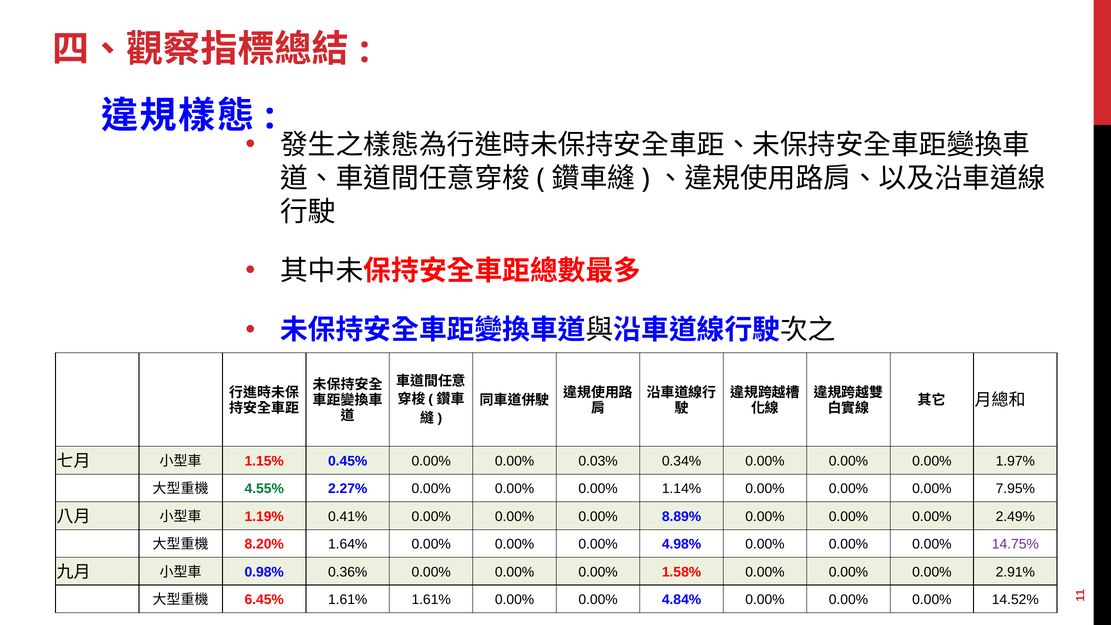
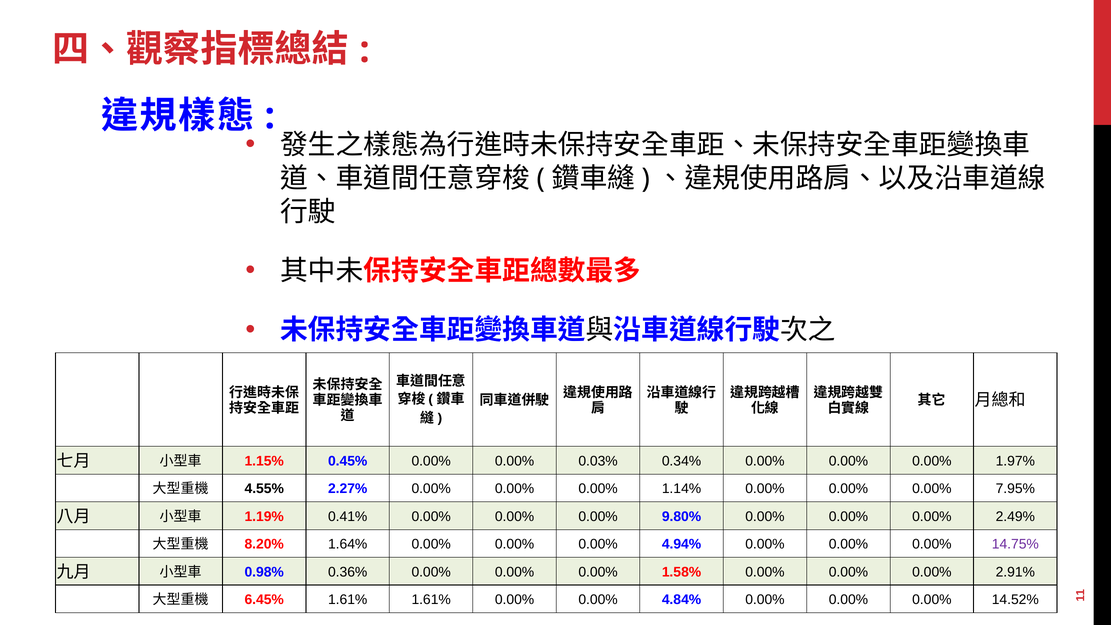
4.55% colour: green -> black
8.89%: 8.89% -> 9.80%
4.98%: 4.98% -> 4.94%
